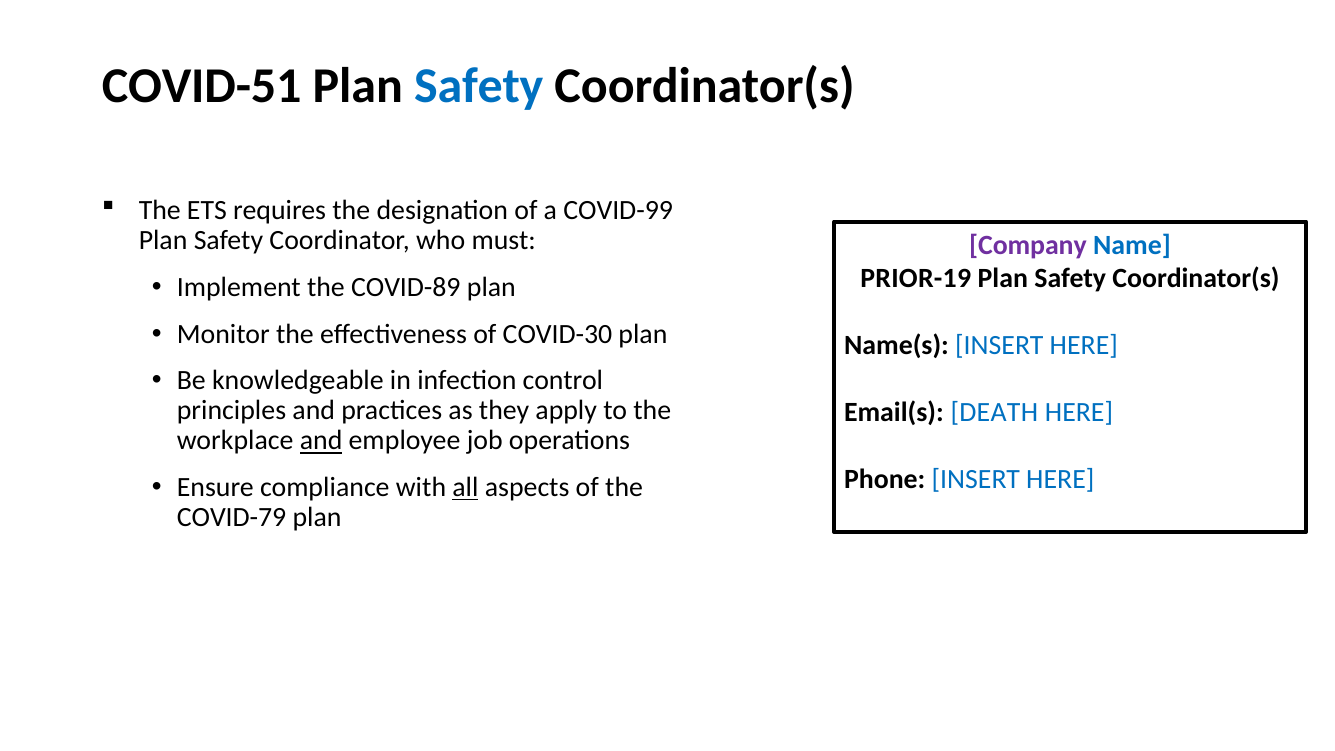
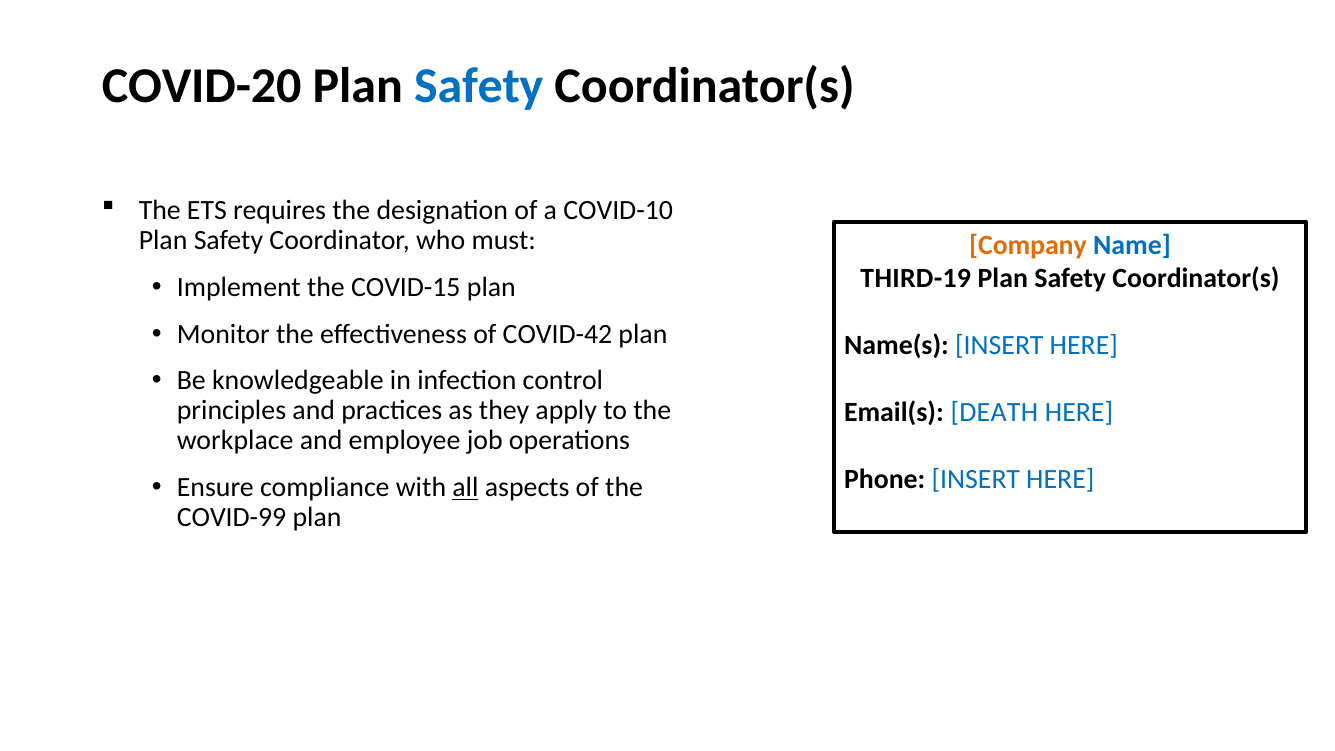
COVID-51: COVID-51 -> COVID-20
COVID-99: COVID-99 -> COVID-10
Company colour: purple -> orange
PRIOR-19: PRIOR-19 -> THIRD-19
COVID-89: COVID-89 -> COVID-15
COVID-30: COVID-30 -> COVID-42
and at (321, 441) underline: present -> none
COVID-79: COVID-79 -> COVID-99
